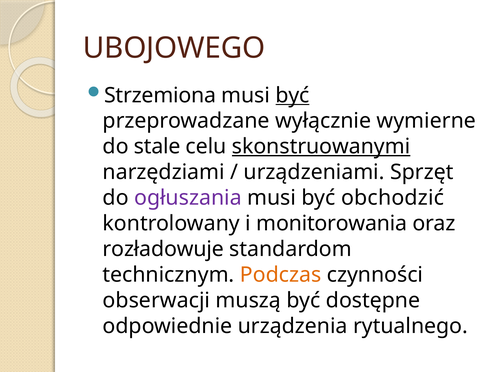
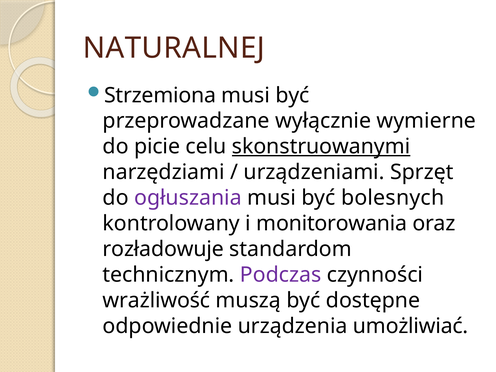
UBOJOWEGO: UBOJOWEGO -> NATURALNEJ
być at (293, 95) underline: present -> none
stale: stale -> picie
obchodzić: obchodzić -> bolesnych
Podczas colour: orange -> purple
obserwacji: obserwacji -> wrażliwość
rytualnego: rytualnego -> umożliwiać
